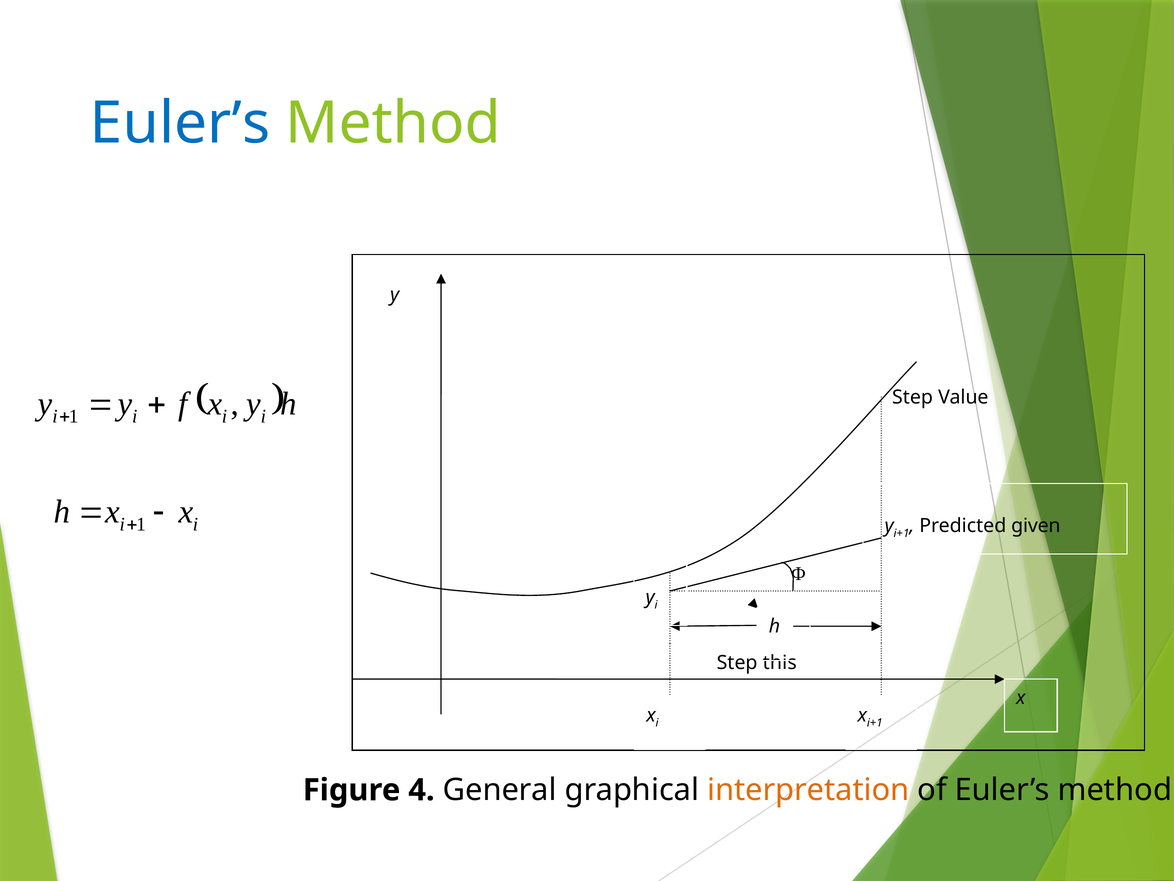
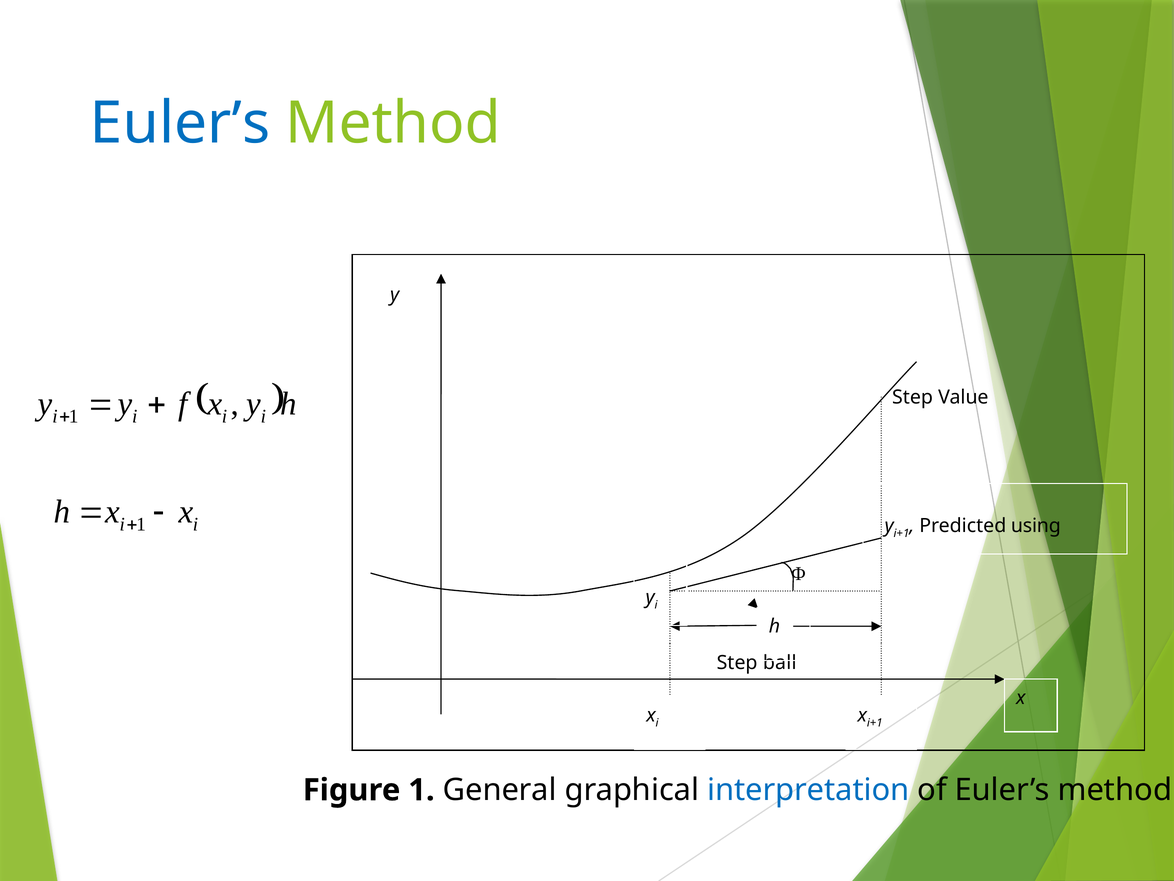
given: given -> using
this: this -> ball
Figure 4: 4 -> 1
interpretation colour: orange -> blue
